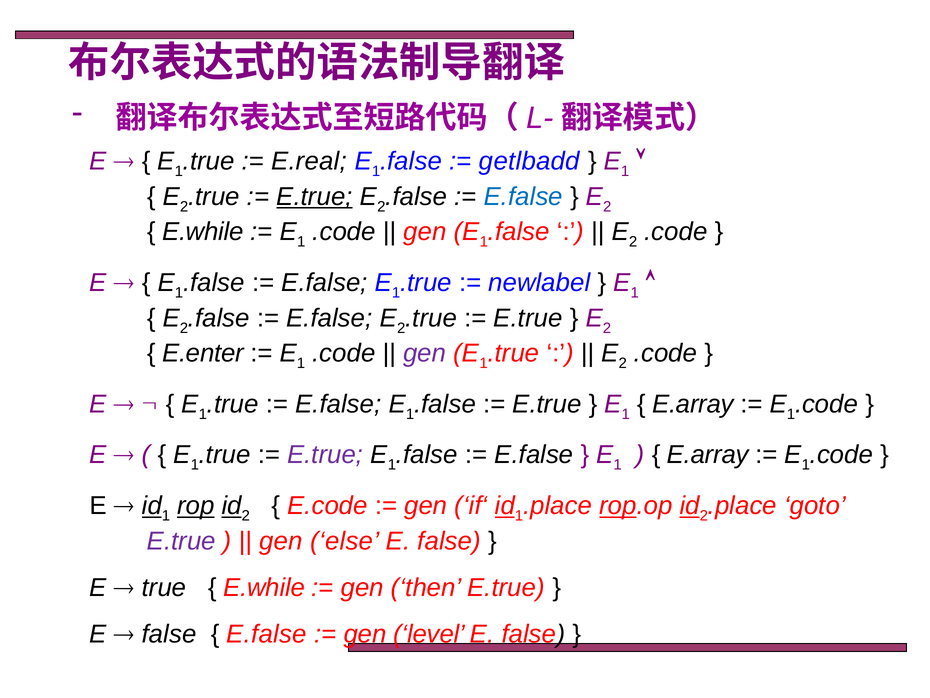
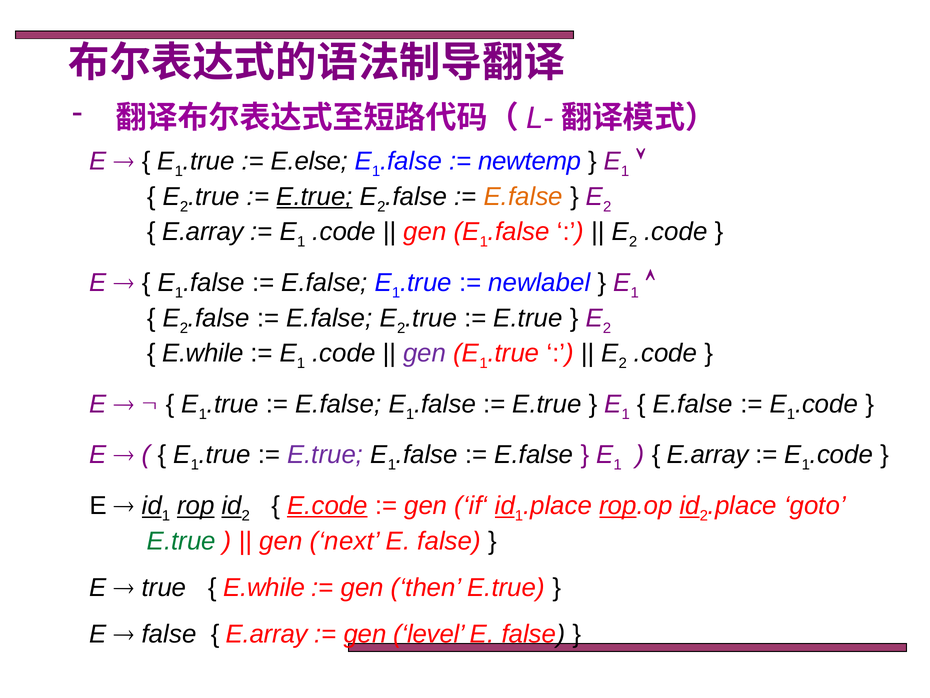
E.real: E.real -> E.else
getlbadd: getlbadd -> newtemp
E.false at (523, 196) colour: blue -> orange
E.while at (203, 232): E.while -> E.array
E.enter at (203, 353): E.enter -> E.while
E.array at (693, 404): E.array -> E.false
E.code underline: none -> present
E.true at (181, 541) colour: purple -> green
else: else -> next
E.false at (267, 634): E.false -> E.array
